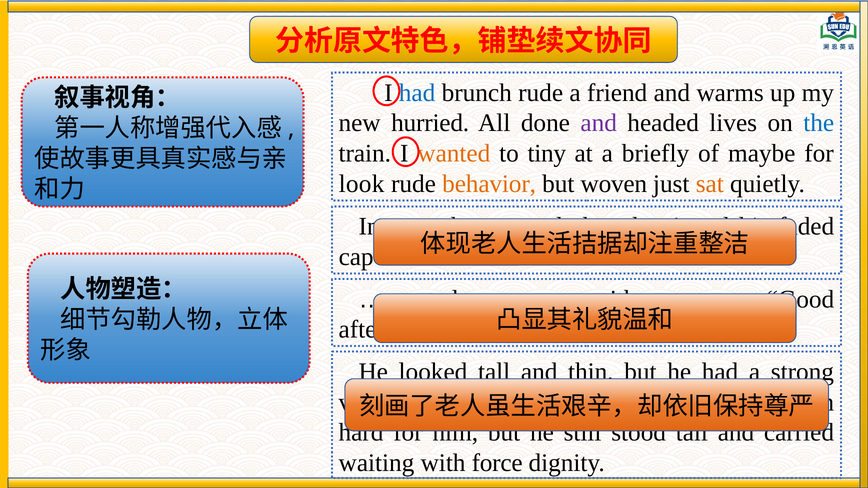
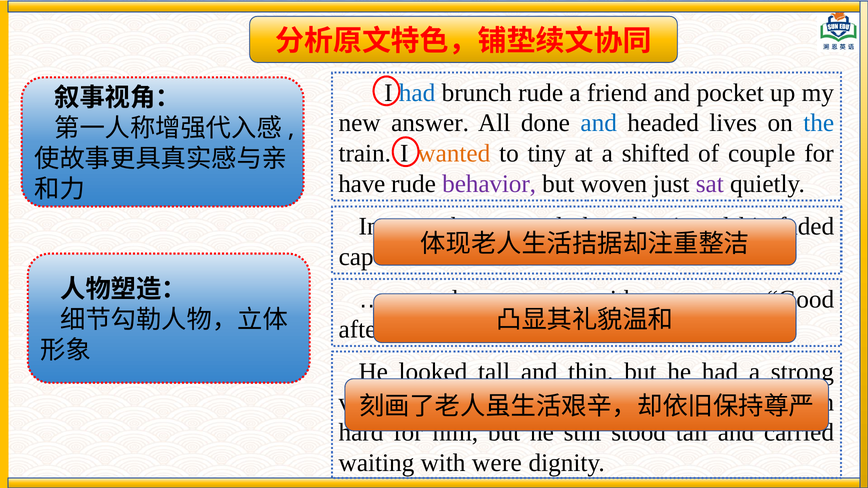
warms: warms -> pocket
hurried: hurried -> answer
and at (599, 123) colour: purple -> blue
briefly: briefly -> shifted
maybe: maybe -> couple
look: look -> have
behavior colour: orange -> purple
sat colour: orange -> purple
force: force -> were
